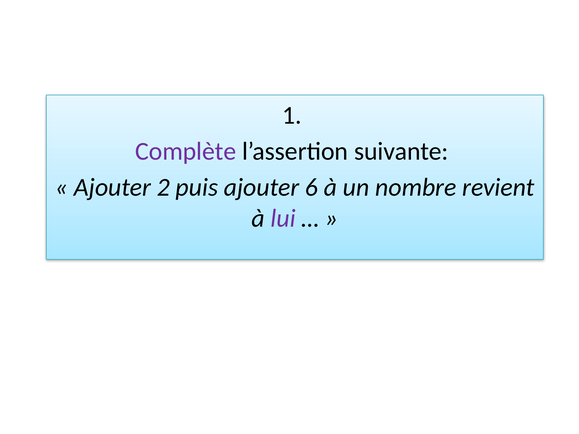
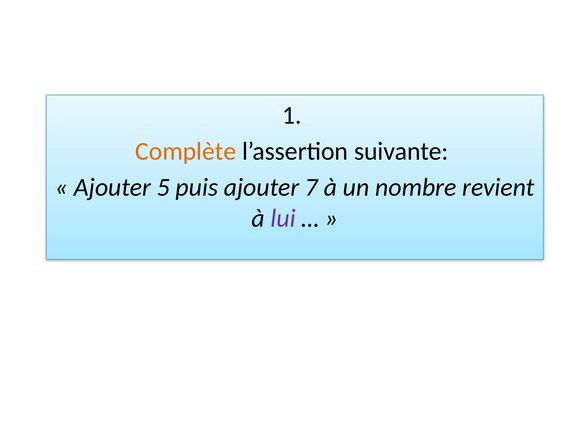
Complète colour: purple -> orange
2: 2 -> 5
6: 6 -> 7
